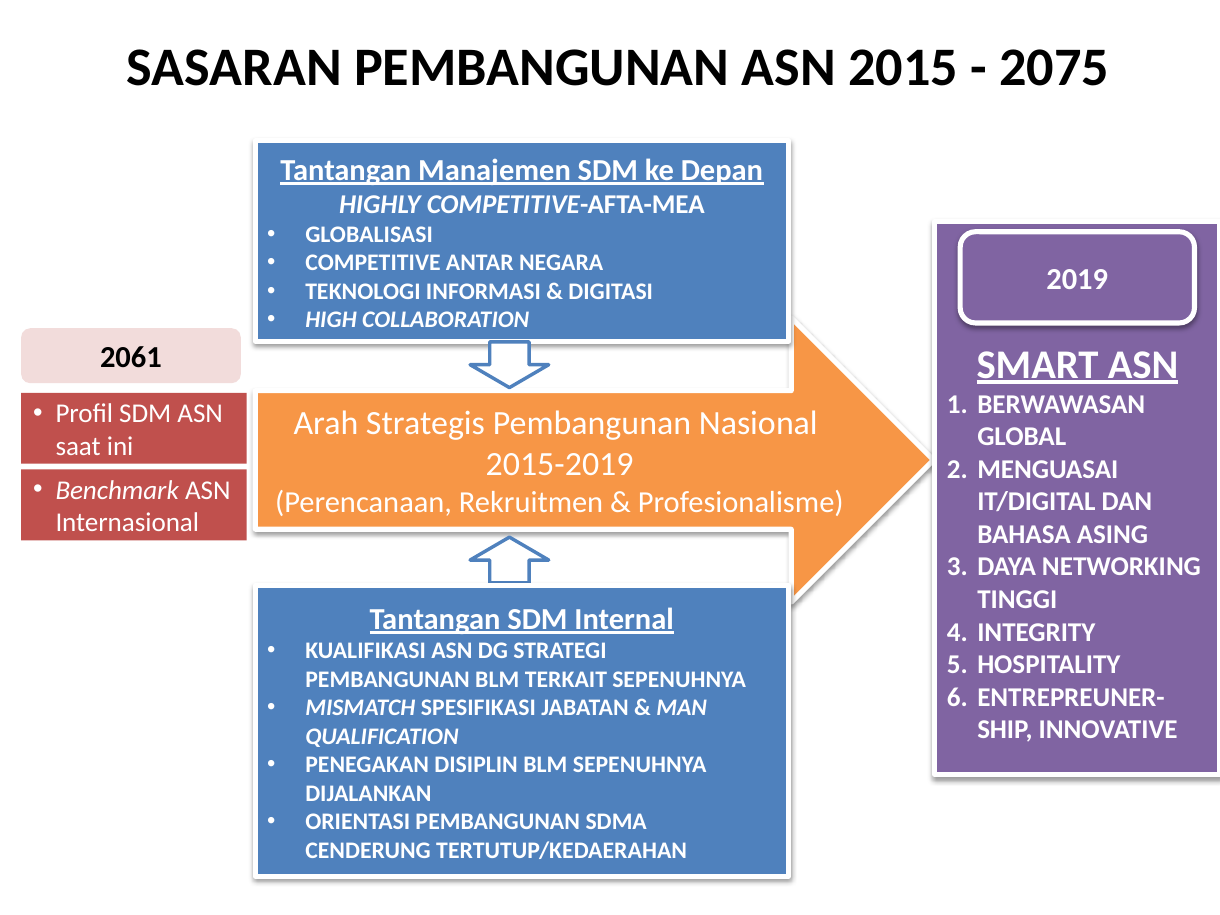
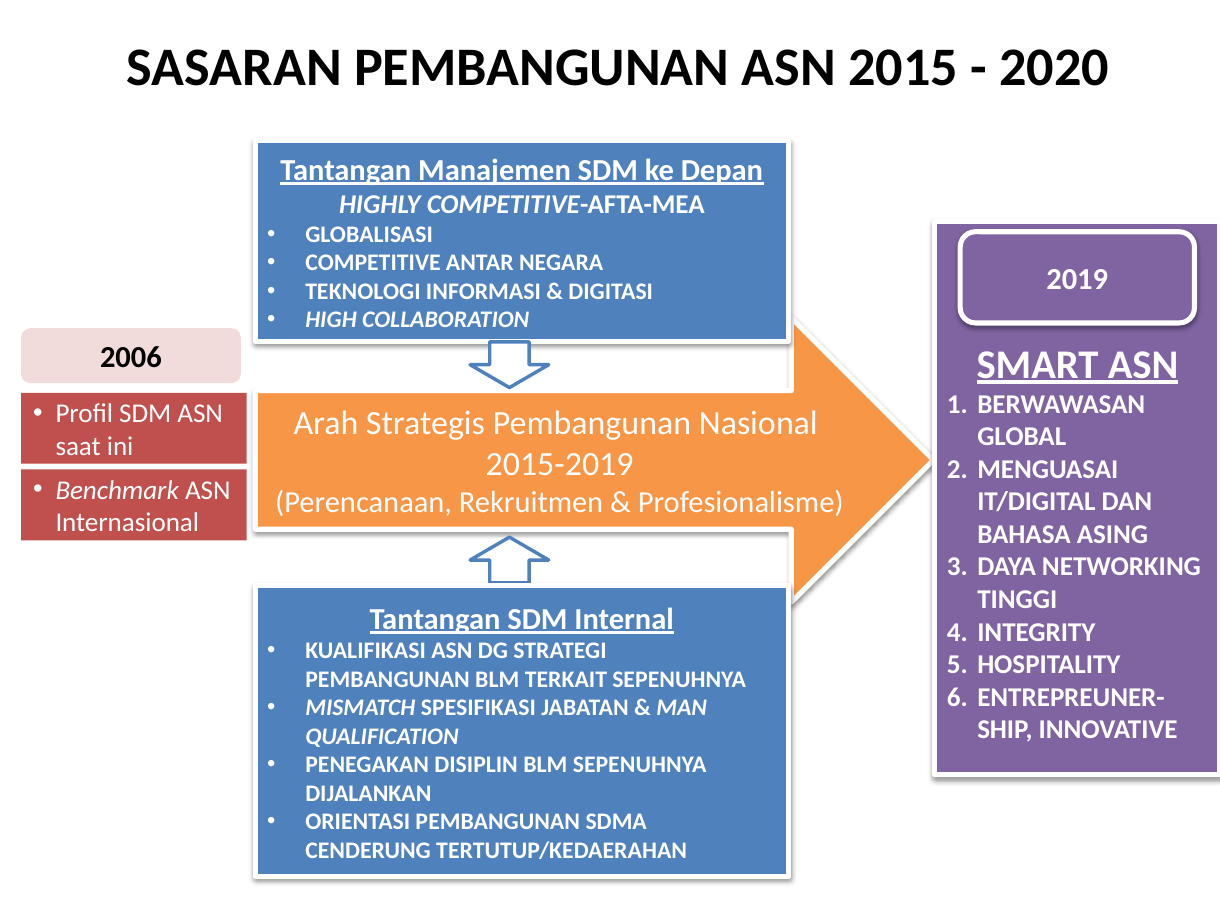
2075: 2075 -> 2020
2061: 2061 -> 2006
